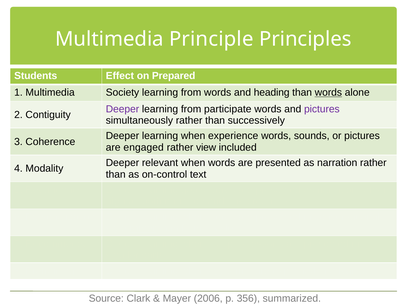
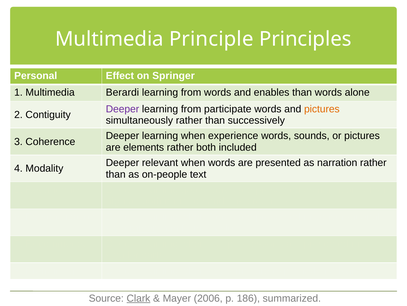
Students: Students -> Personal
Prepared: Prepared -> Springer
Society: Society -> Berardi
heading: heading -> enables
words at (328, 92) underline: present -> none
pictures at (322, 109) colour: purple -> orange
engaged: engaged -> elements
rather view: view -> both
on-control: on-control -> on-people
Clark underline: none -> present
356: 356 -> 186
